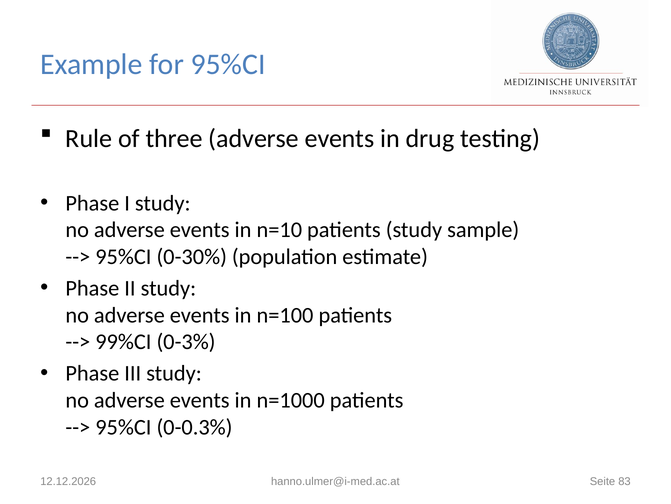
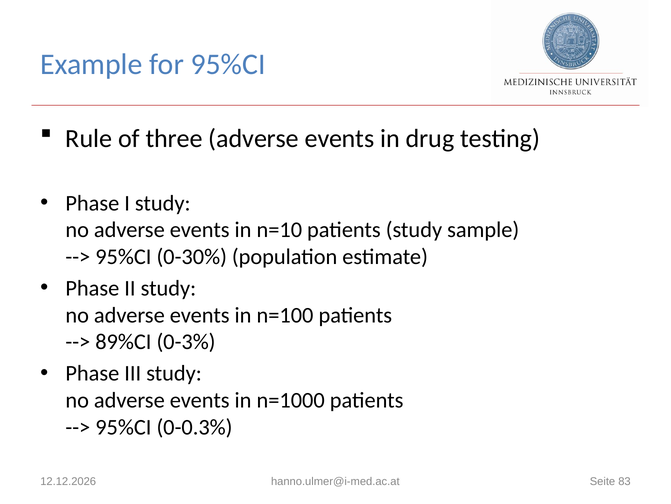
99%CI: 99%CI -> 89%CI
